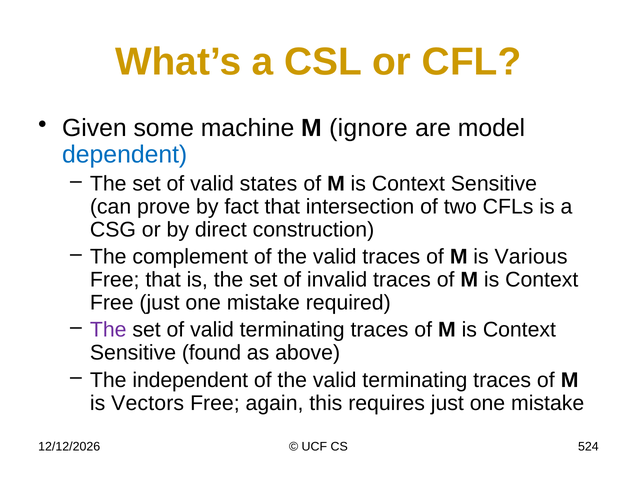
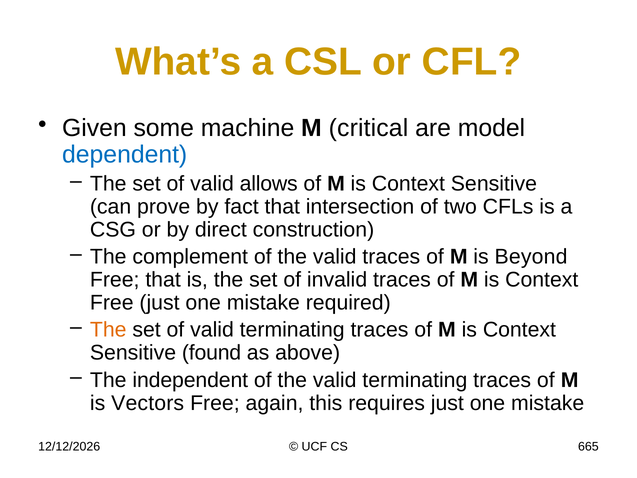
ignore: ignore -> critical
states: states -> allows
Various: Various -> Beyond
The at (108, 330) colour: purple -> orange
524: 524 -> 665
